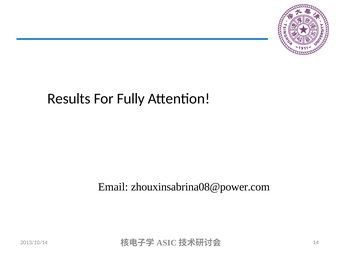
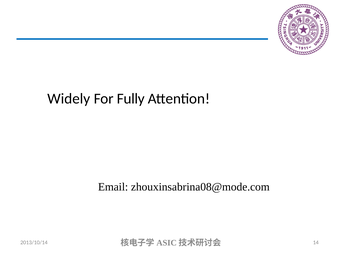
Results: Results -> Widely
zhouxinsabrina08@power.com: zhouxinsabrina08@power.com -> zhouxinsabrina08@mode.com
